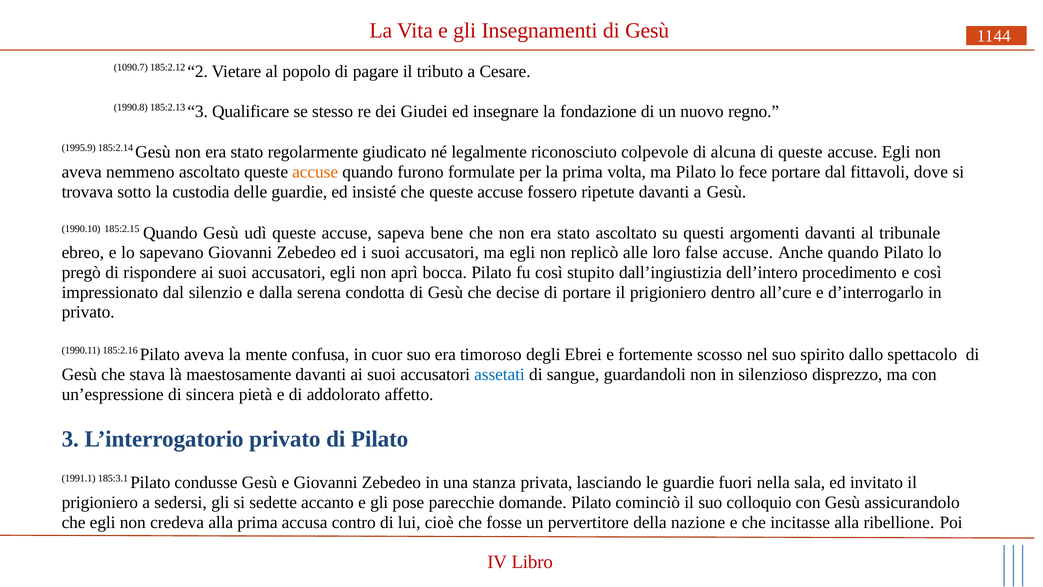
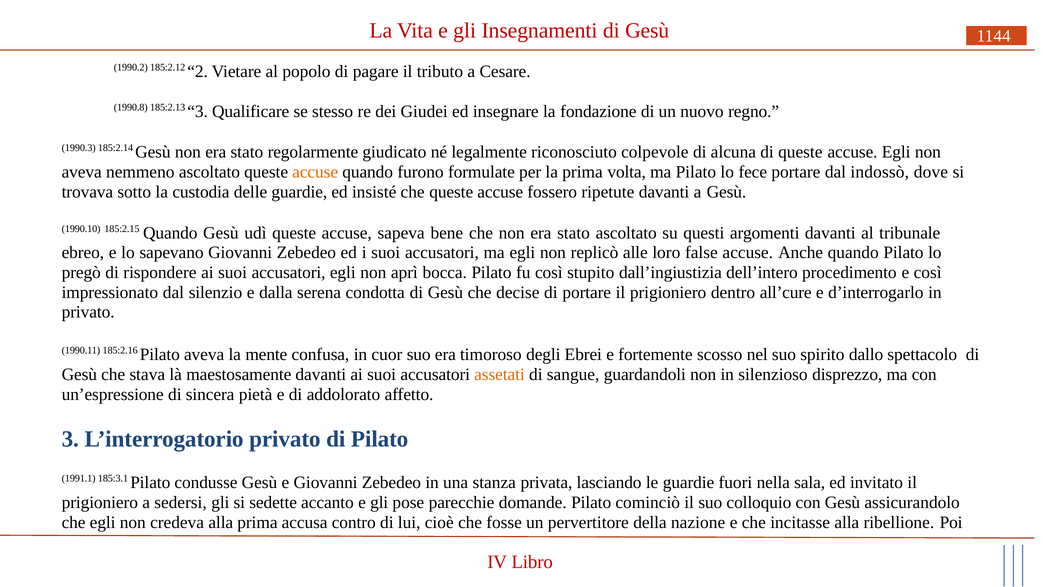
1090.7: 1090.7 -> 1990.2
1995.9: 1995.9 -> 1990.3
fittavoli: fittavoli -> indossò
assetati colour: blue -> orange
